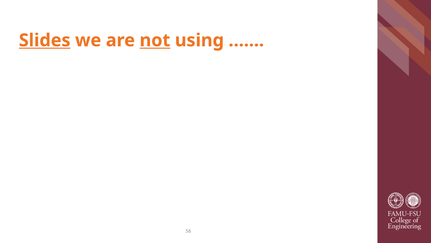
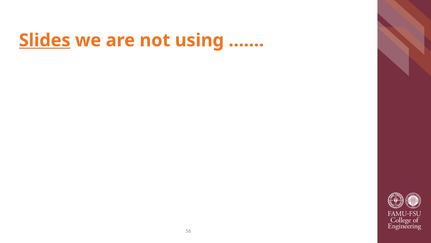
not underline: present -> none
